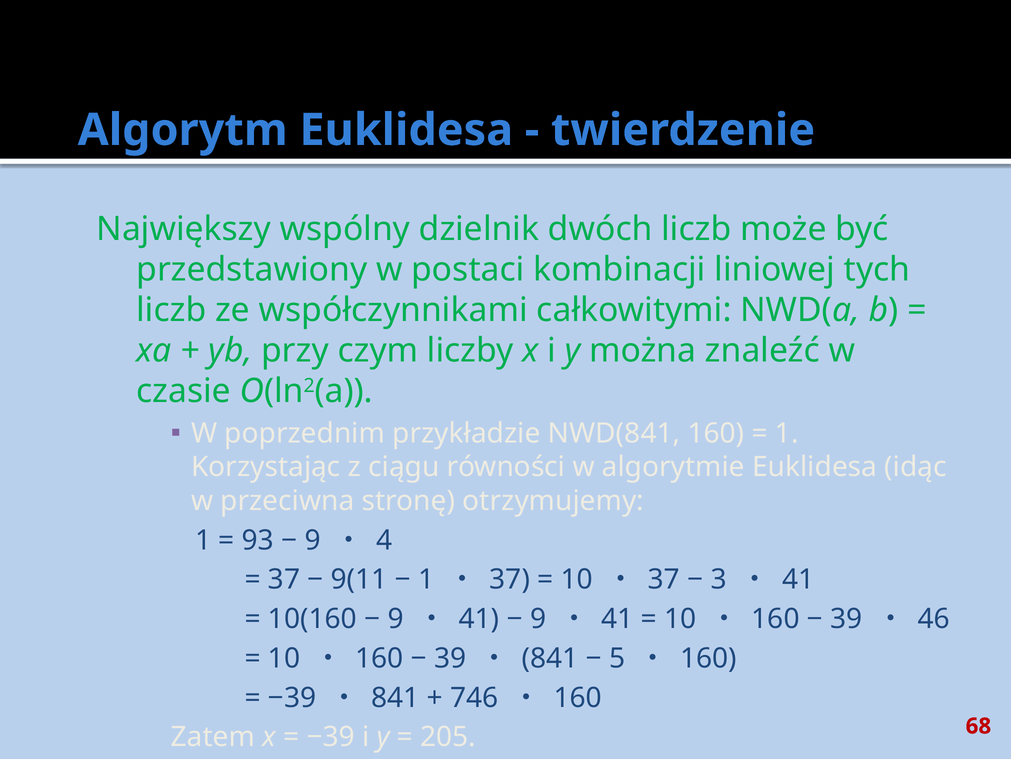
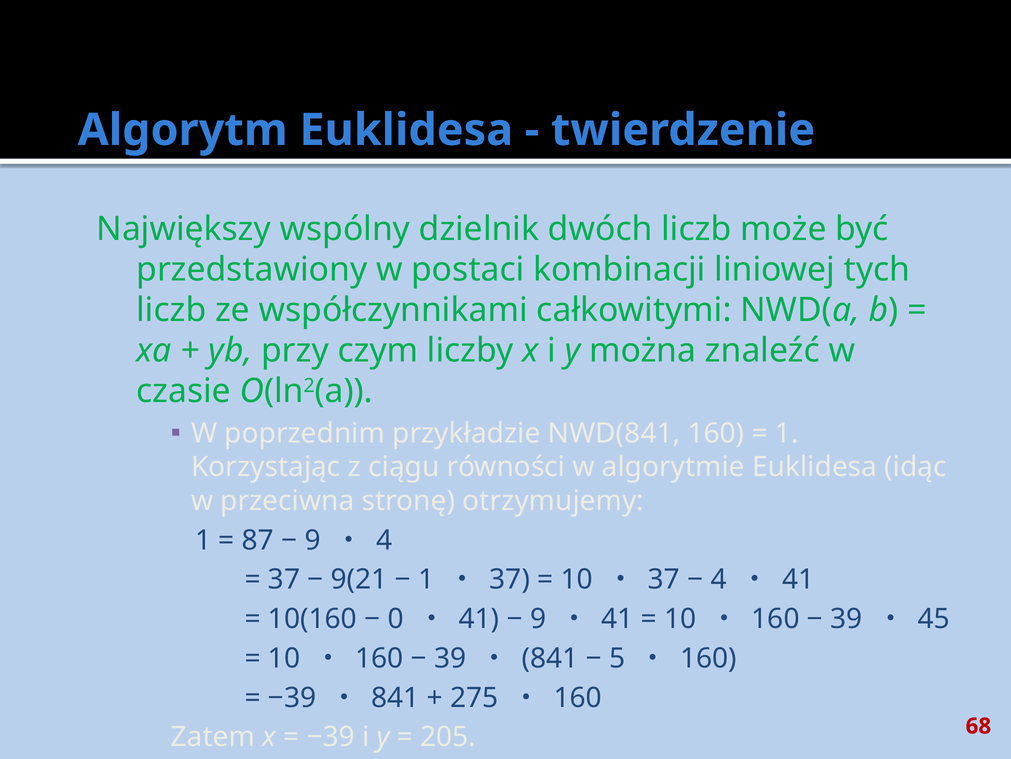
93: 93 -> 87
9(11: 9(11 -> 9(21
3 at (719, 579): 3 -> 4
9 at (396, 618): 9 -> 0
46: 46 -> 45
746: 746 -> 275
